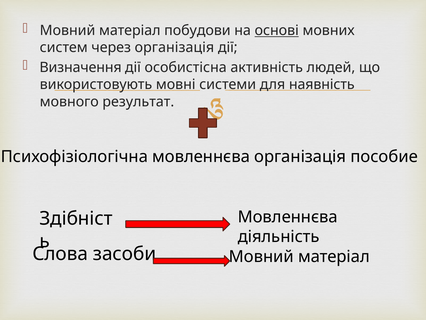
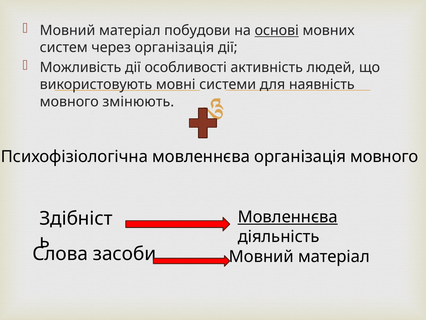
Визначення: Визначення -> Можливість
особистісна: особистісна -> особливості
результат: результат -> змінюють
організація пособие: пособие -> мовного
Мовленнєва at (288, 217) underline: none -> present
